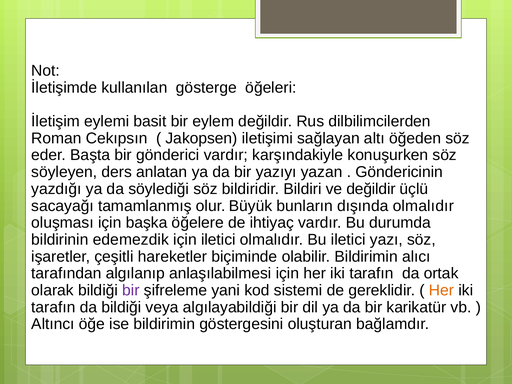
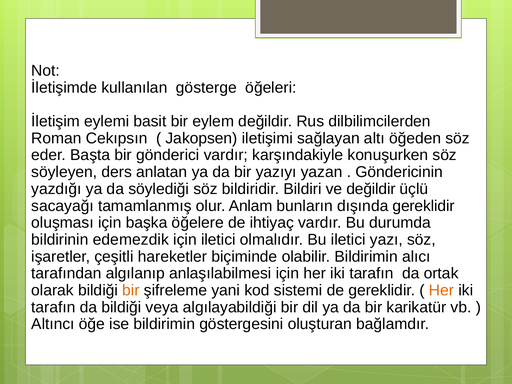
Büyük: Büyük -> Anlam
dışında olmalıdır: olmalıdır -> gereklidir
bir at (131, 290) colour: purple -> orange
